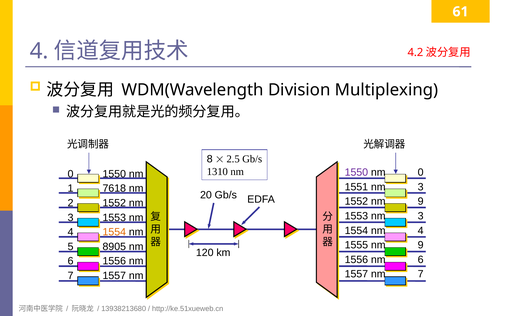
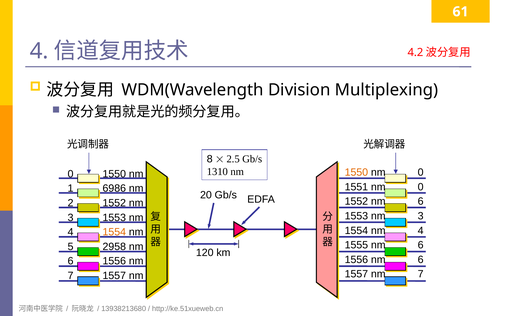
1550 at (356, 172) colour: purple -> orange
1551 nm 3: 3 -> 0
7618: 7618 -> 6986
1552 nm 9: 9 -> 6
1555 nm 9: 9 -> 6
8905: 8905 -> 2958
